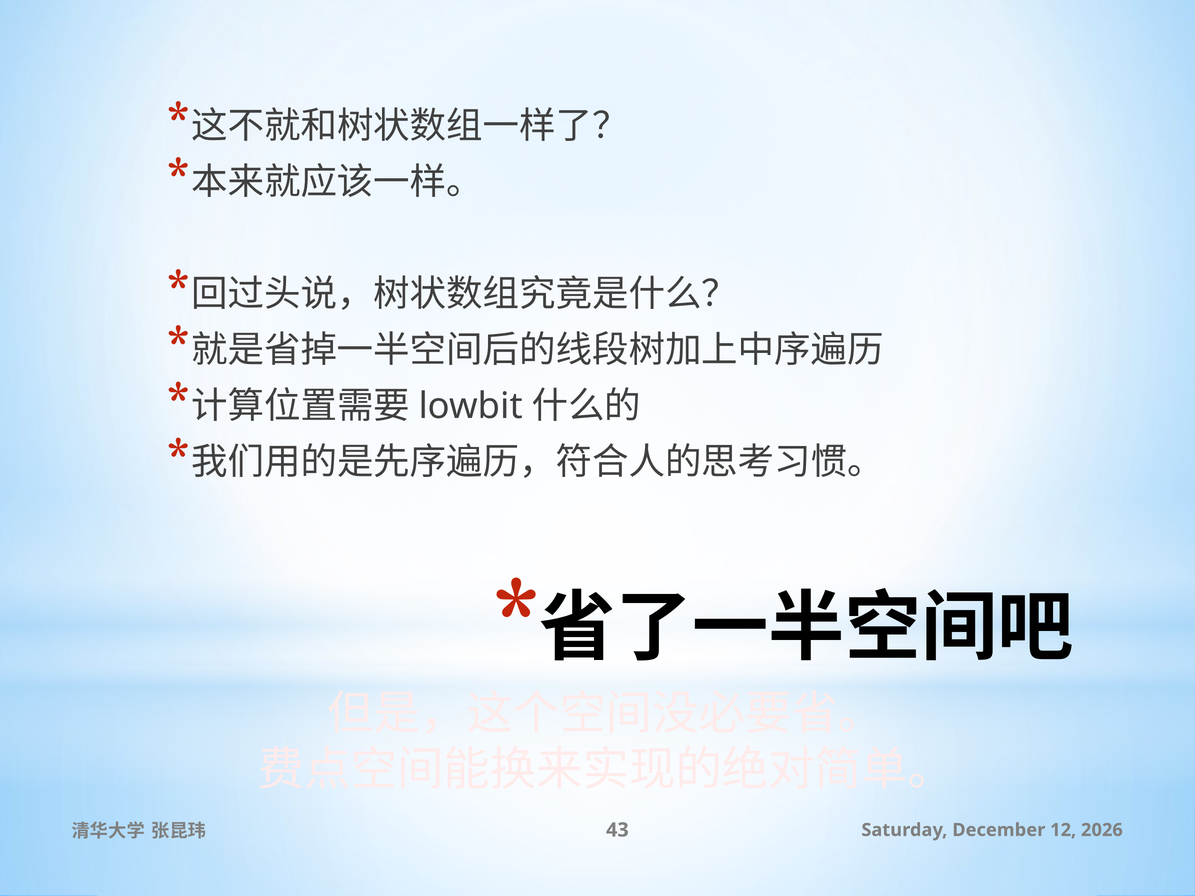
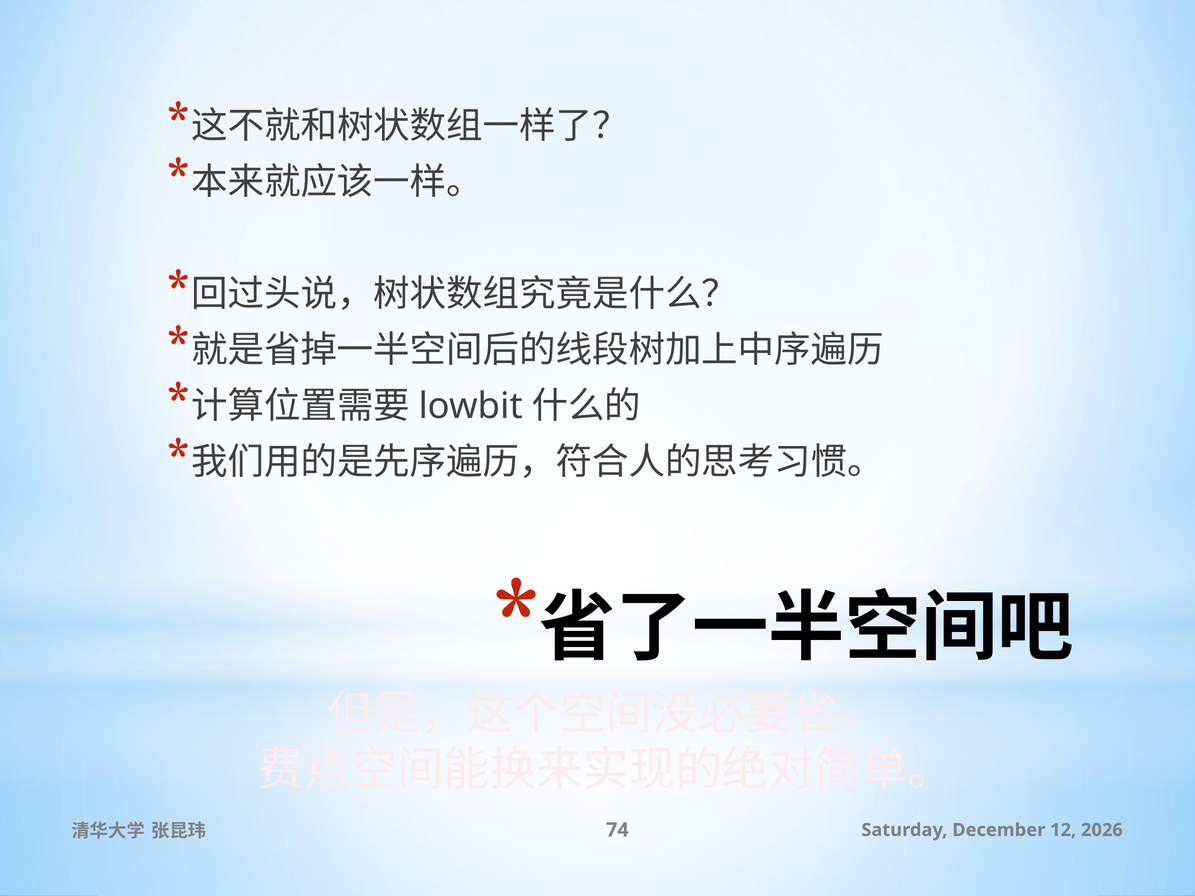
43: 43 -> 74
